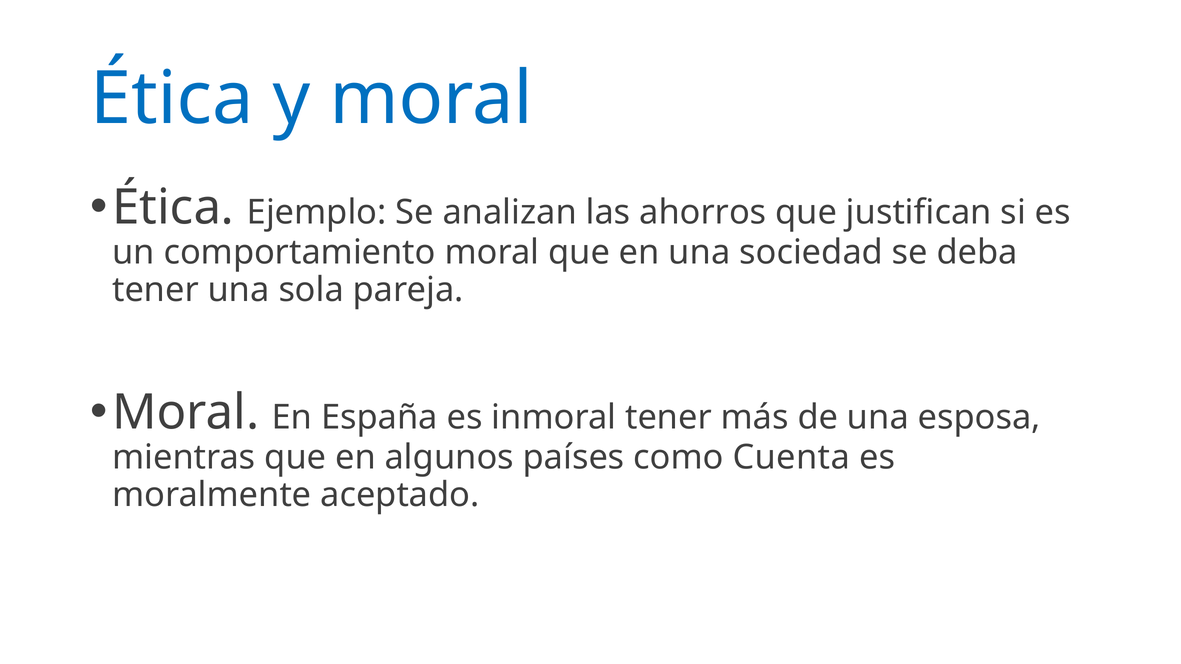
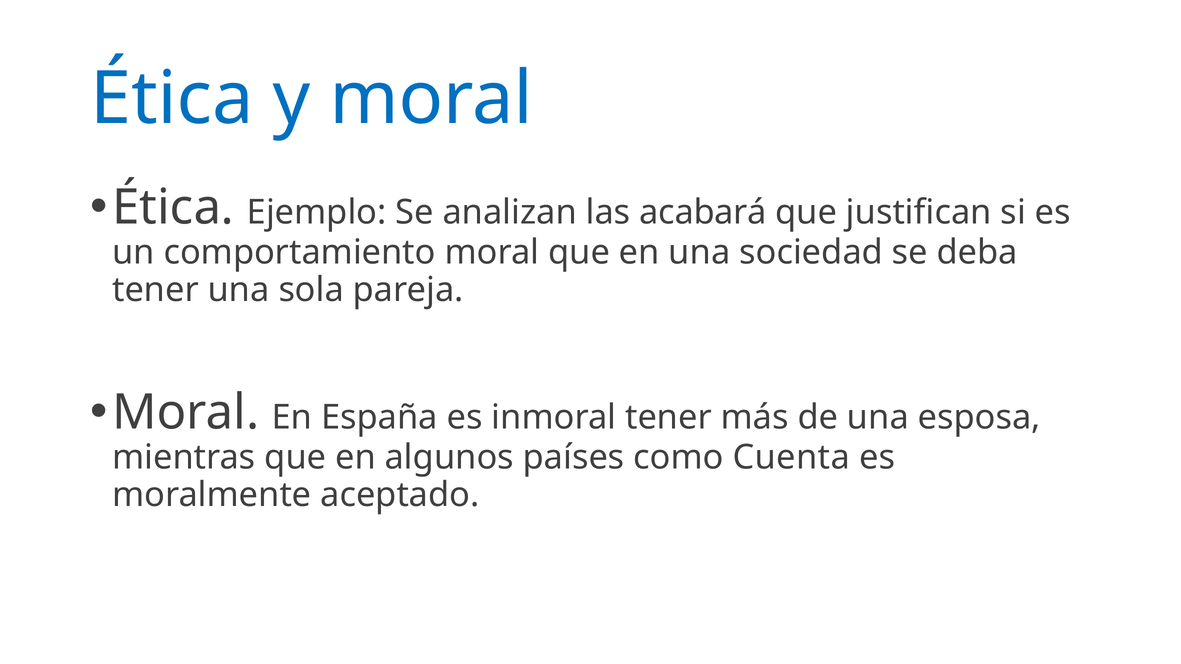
ahorros: ahorros -> acabará
